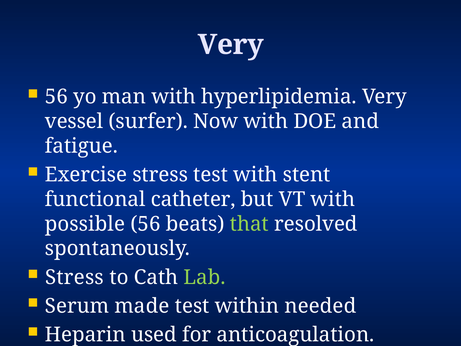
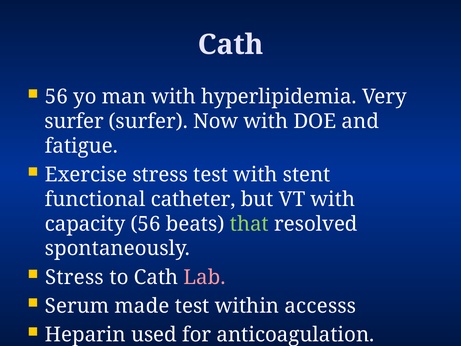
Very at (231, 45): Very -> Cath
vessel at (74, 121): vessel -> surfer
possible: possible -> capacity
Lab colour: light green -> pink
needed: needed -> accesss
